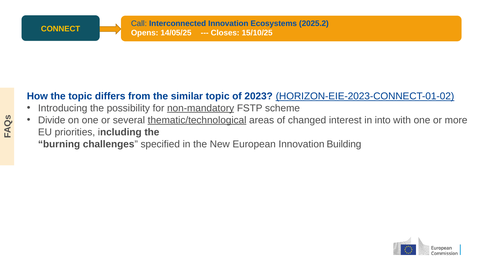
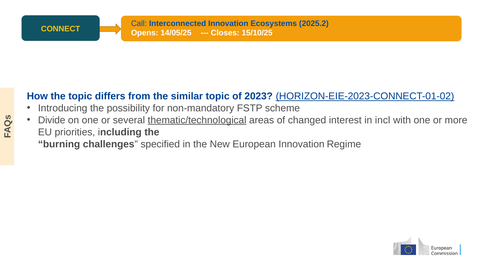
non-mandatory underline: present -> none
into: into -> incl
Building: Building -> Regime
